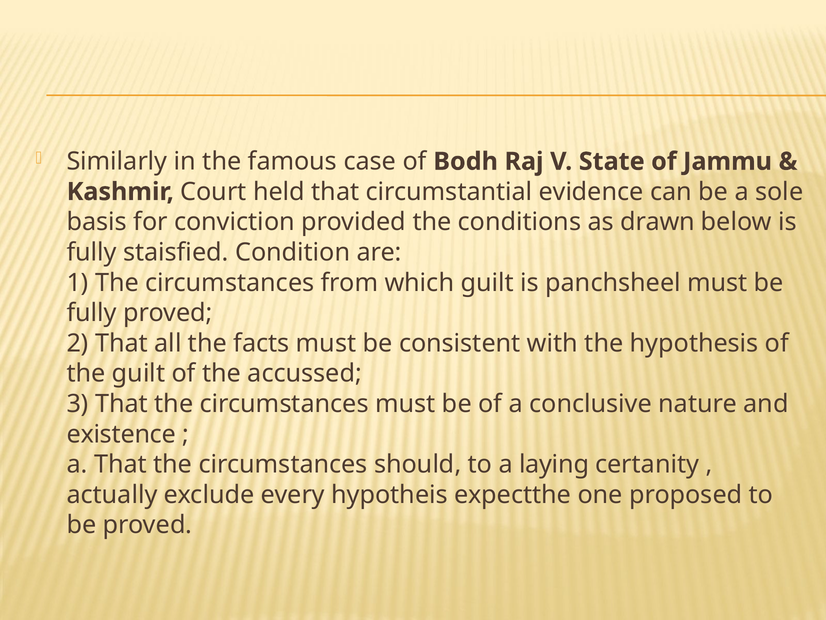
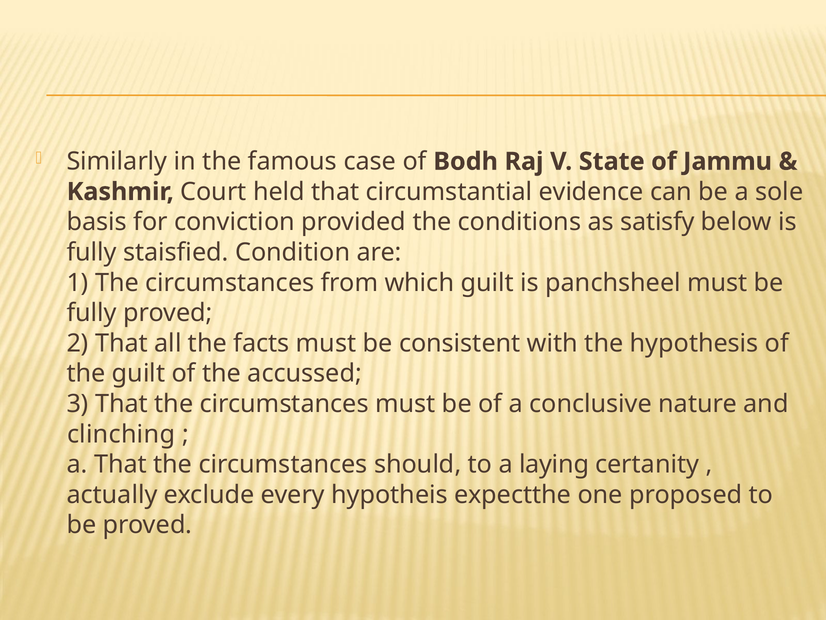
drawn: drawn -> satisfy
existence: existence -> clinching
